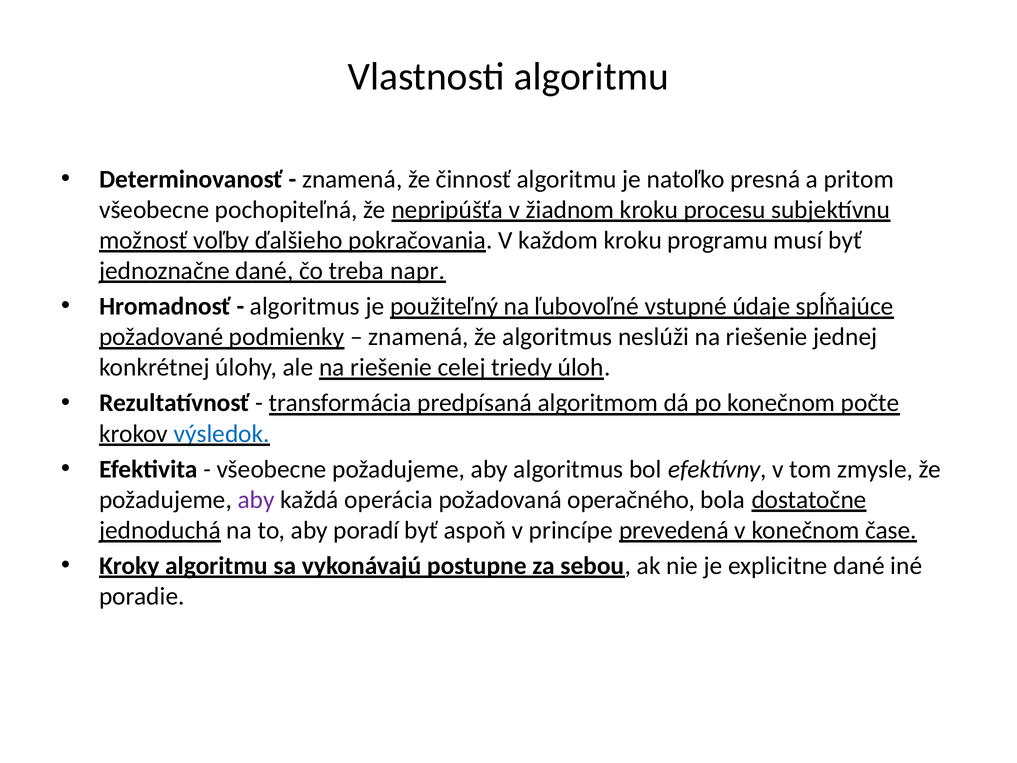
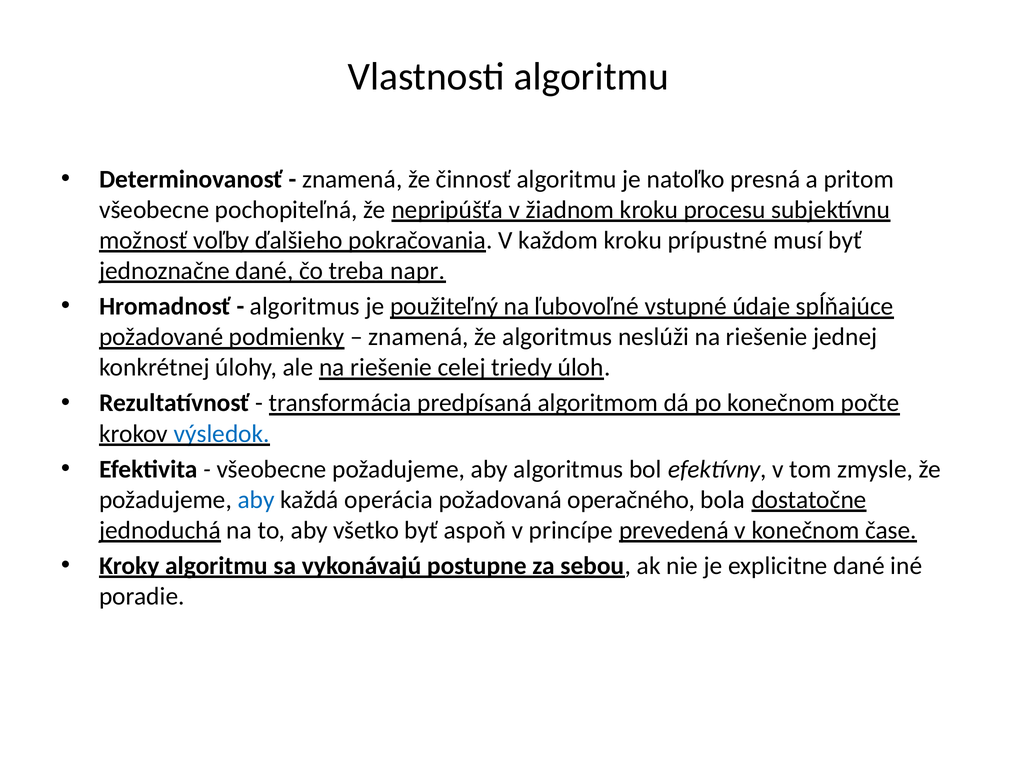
programu: programu -> prípustné
aby at (256, 500) colour: purple -> blue
poradí: poradí -> všetko
